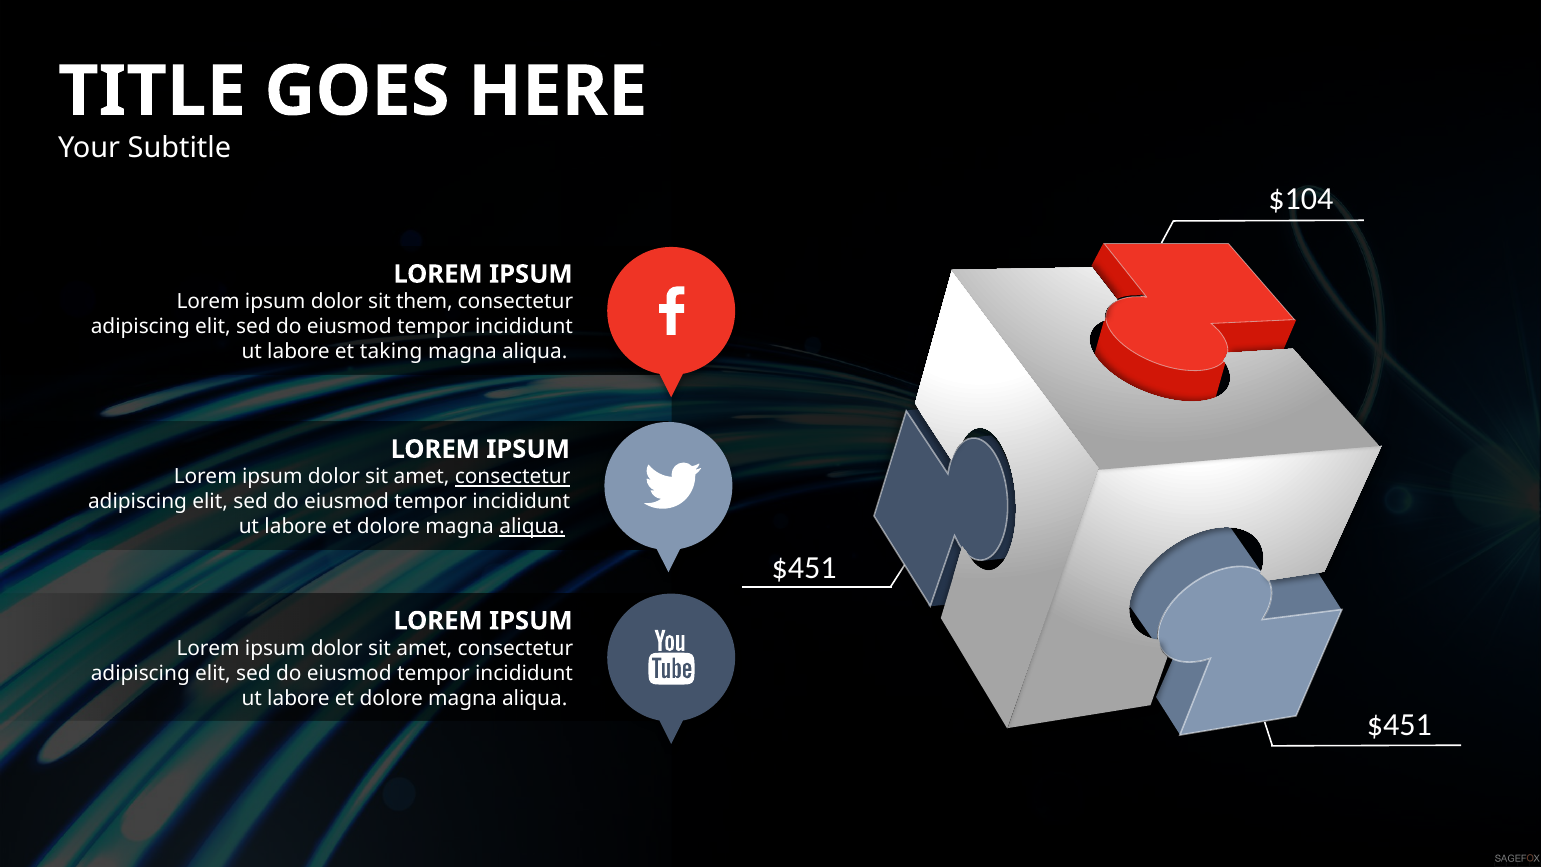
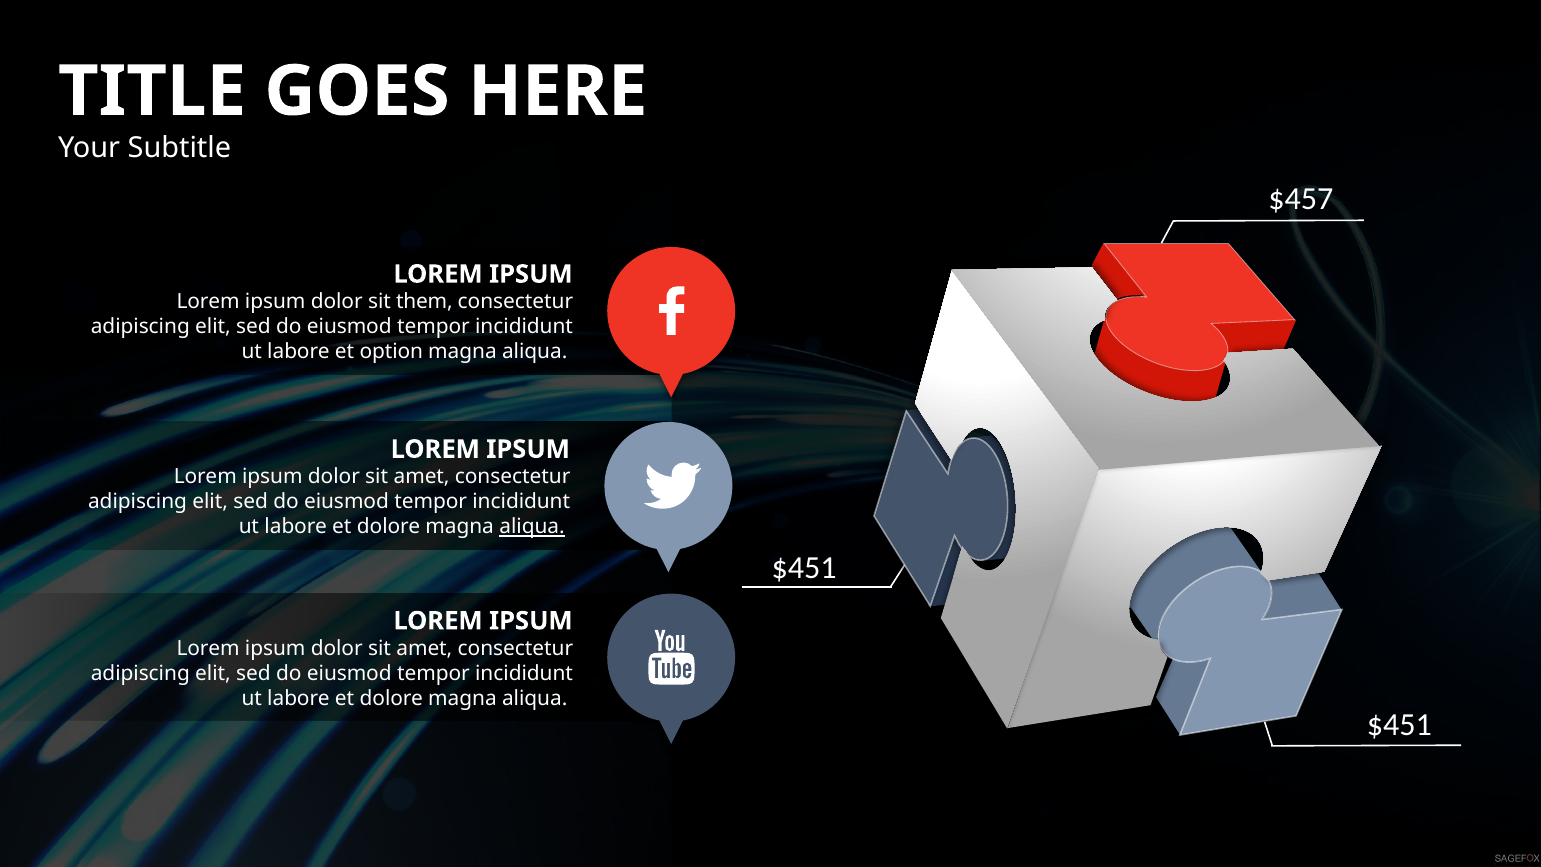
$104: $104 -> $457
taking: taking -> option
consectetur at (513, 477) underline: present -> none
